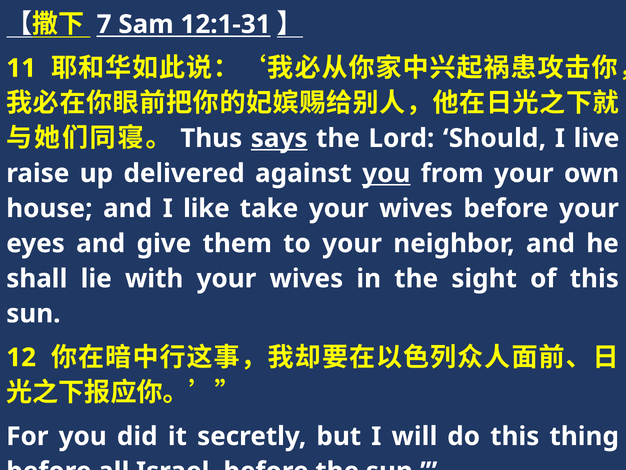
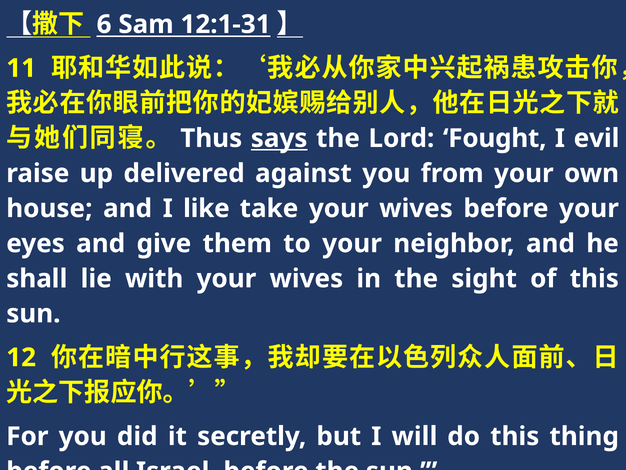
7: 7 -> 6
Should: Should -> Fought
live: live -> evil
you at (386, 173) underline: present -> none
